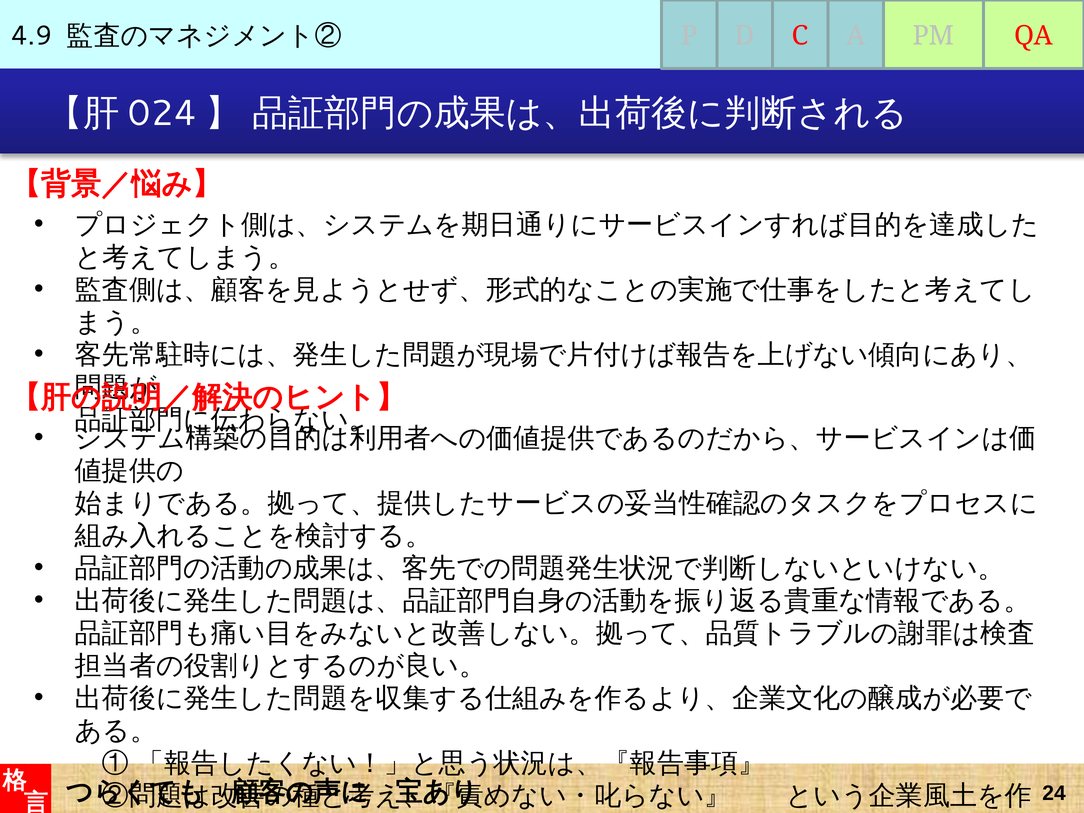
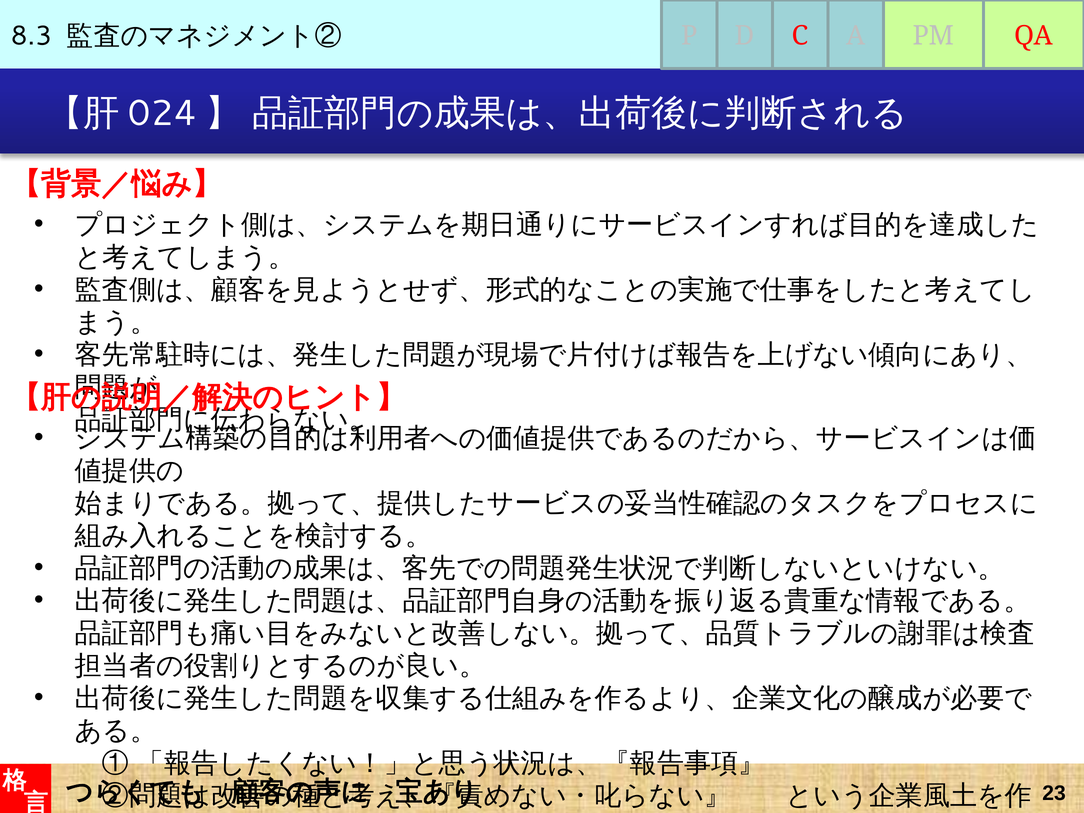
4.9: 4.9 -> 8.3
24: 24 -> 23
